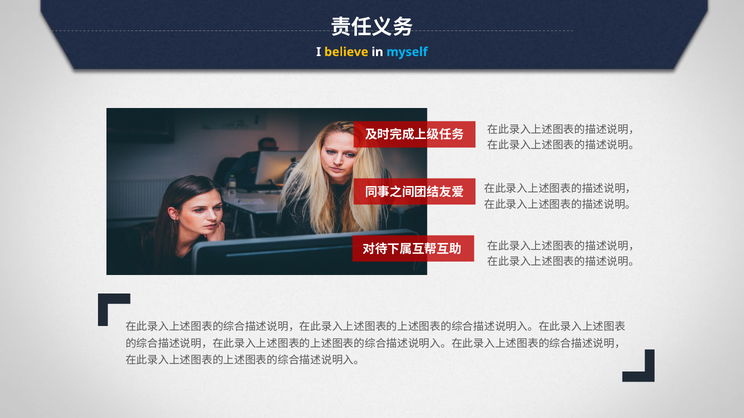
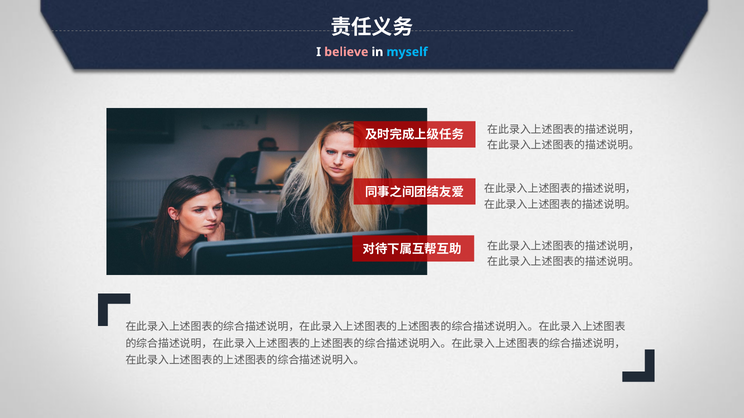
believe colour: yellow -> pink
